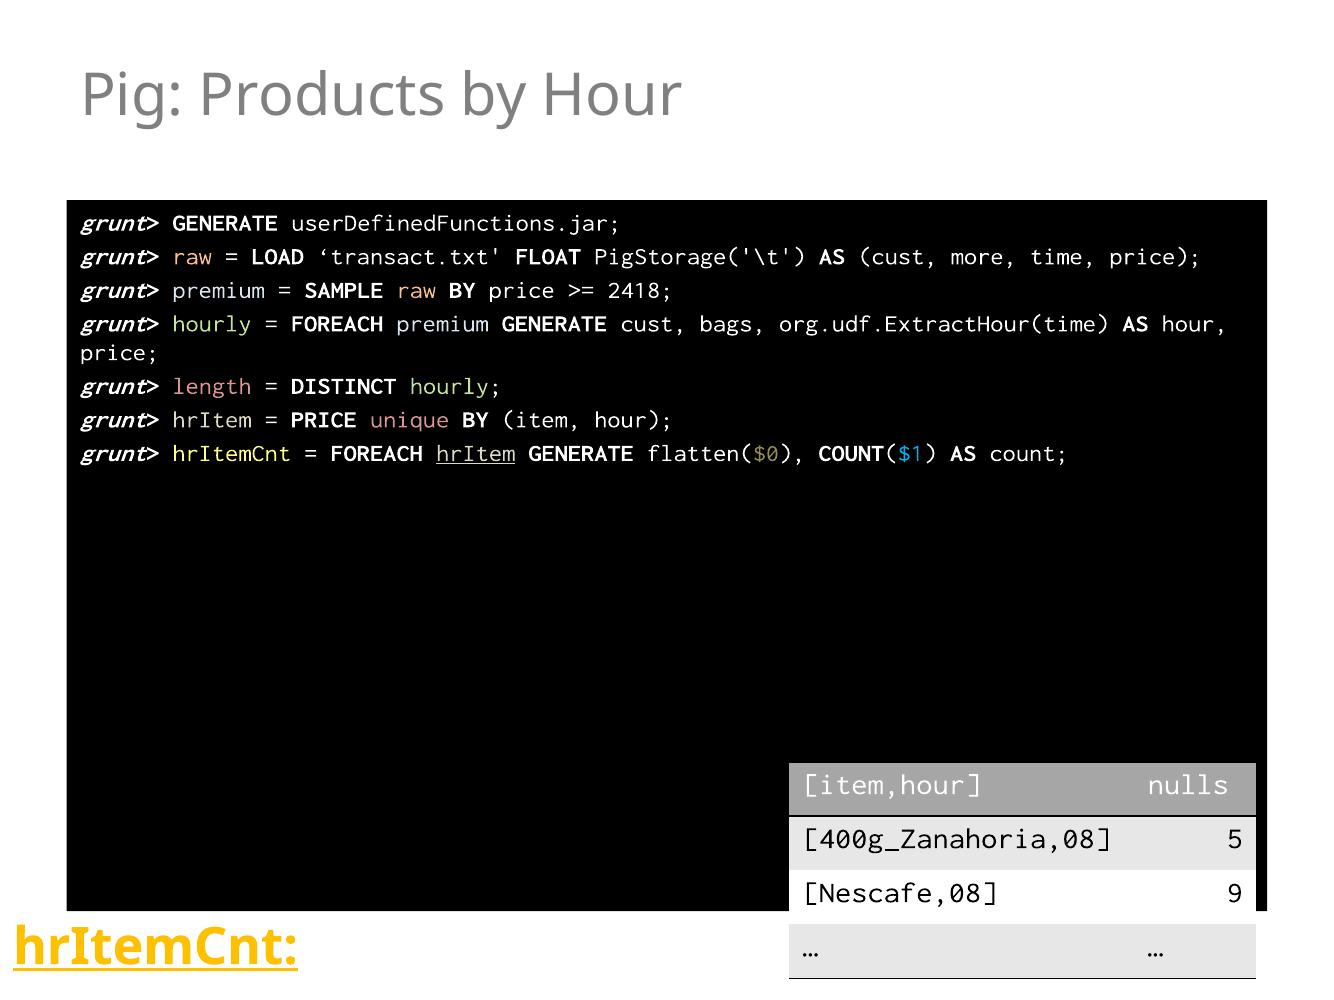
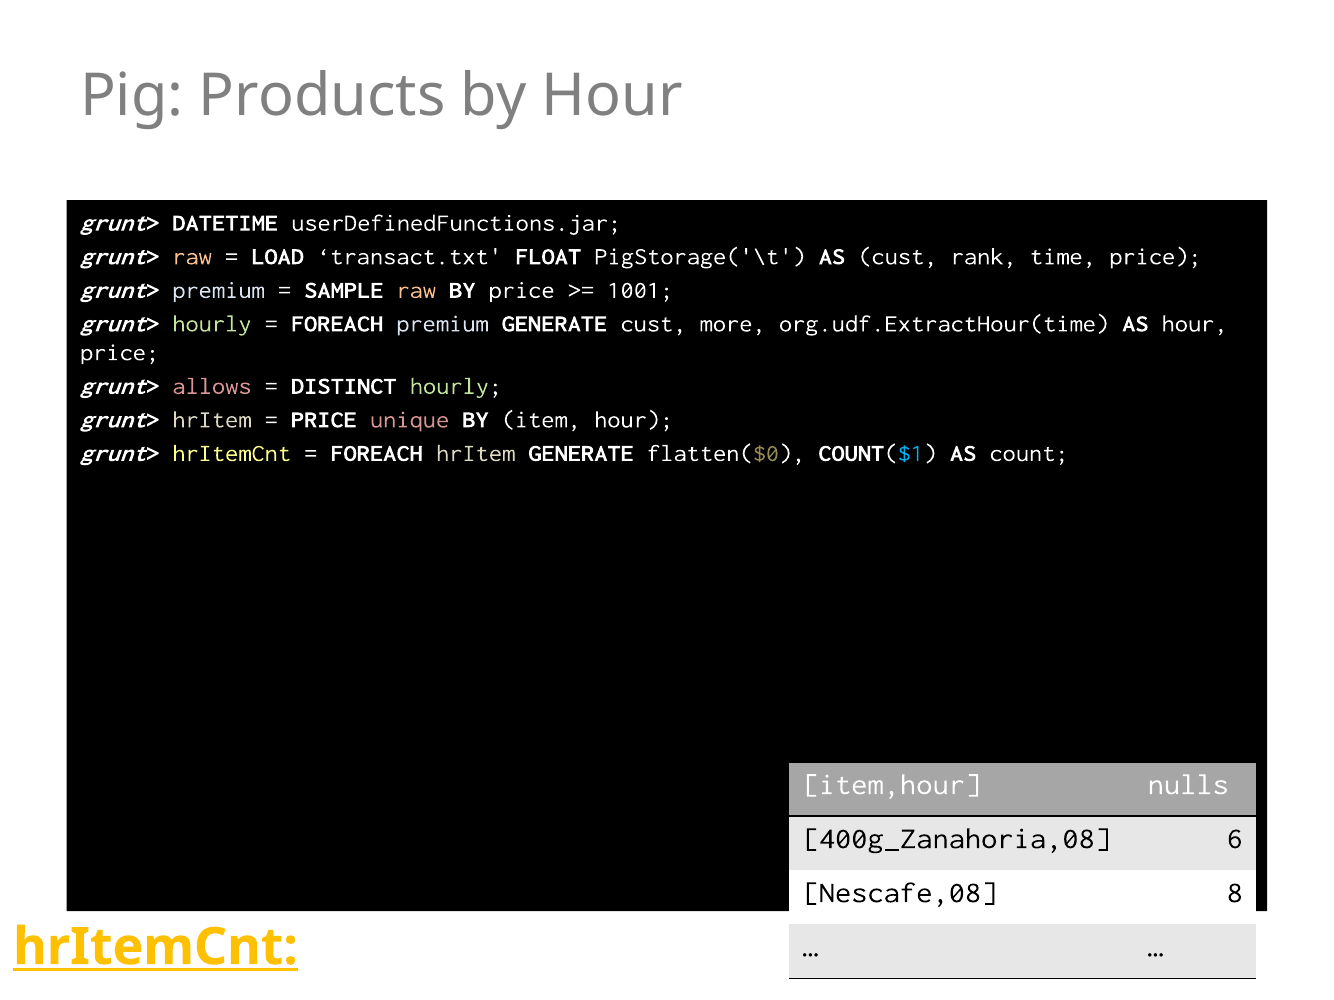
grunt> GENERATE: GENERATE -> DATETIME
more: more -> rank
2418: 2418 -> 1001
bags: bags -> more
length: length -> allows
hrItem at (476, 453) underline: present -> none
5: 5 -> 6
9: 9 -> 8
